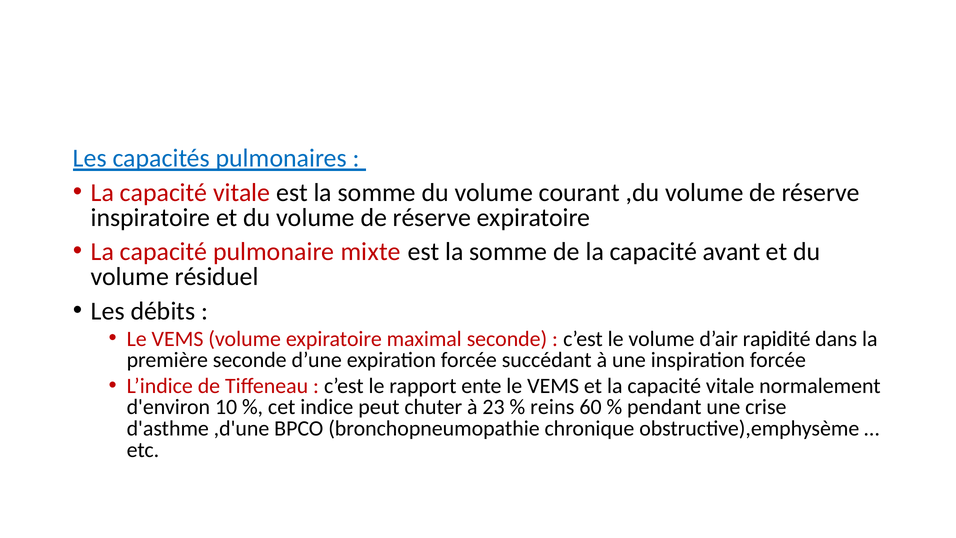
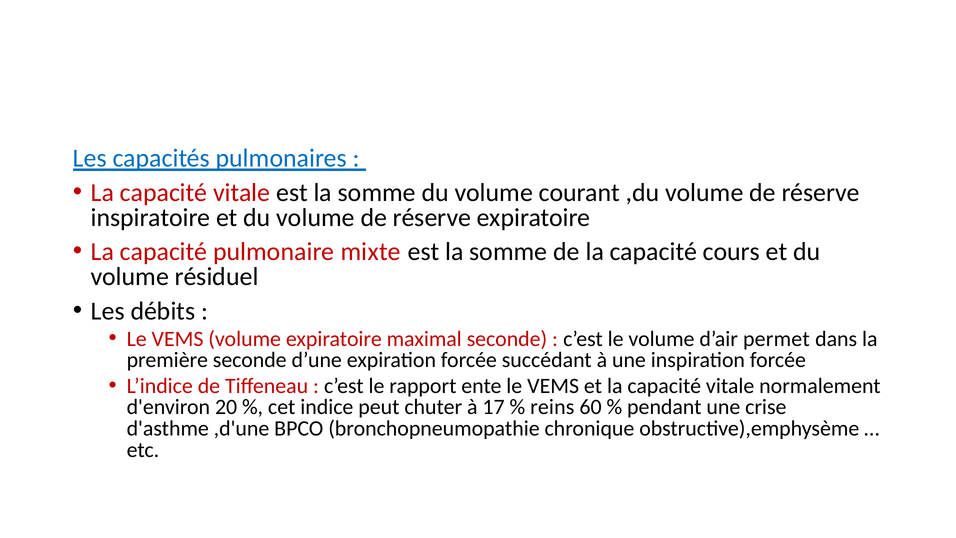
avant: avant -> cours
rapidité: rapidité -> permet
10: 10 -> 20
23: 23 -> 17
